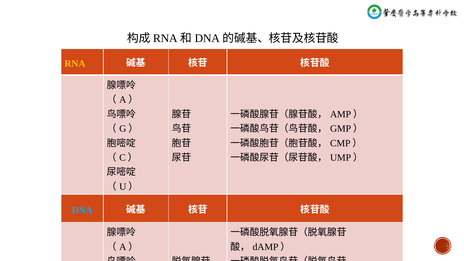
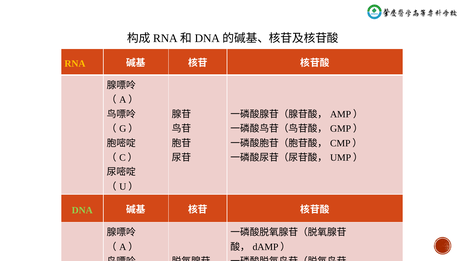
DNA colour: light blue -> light green
